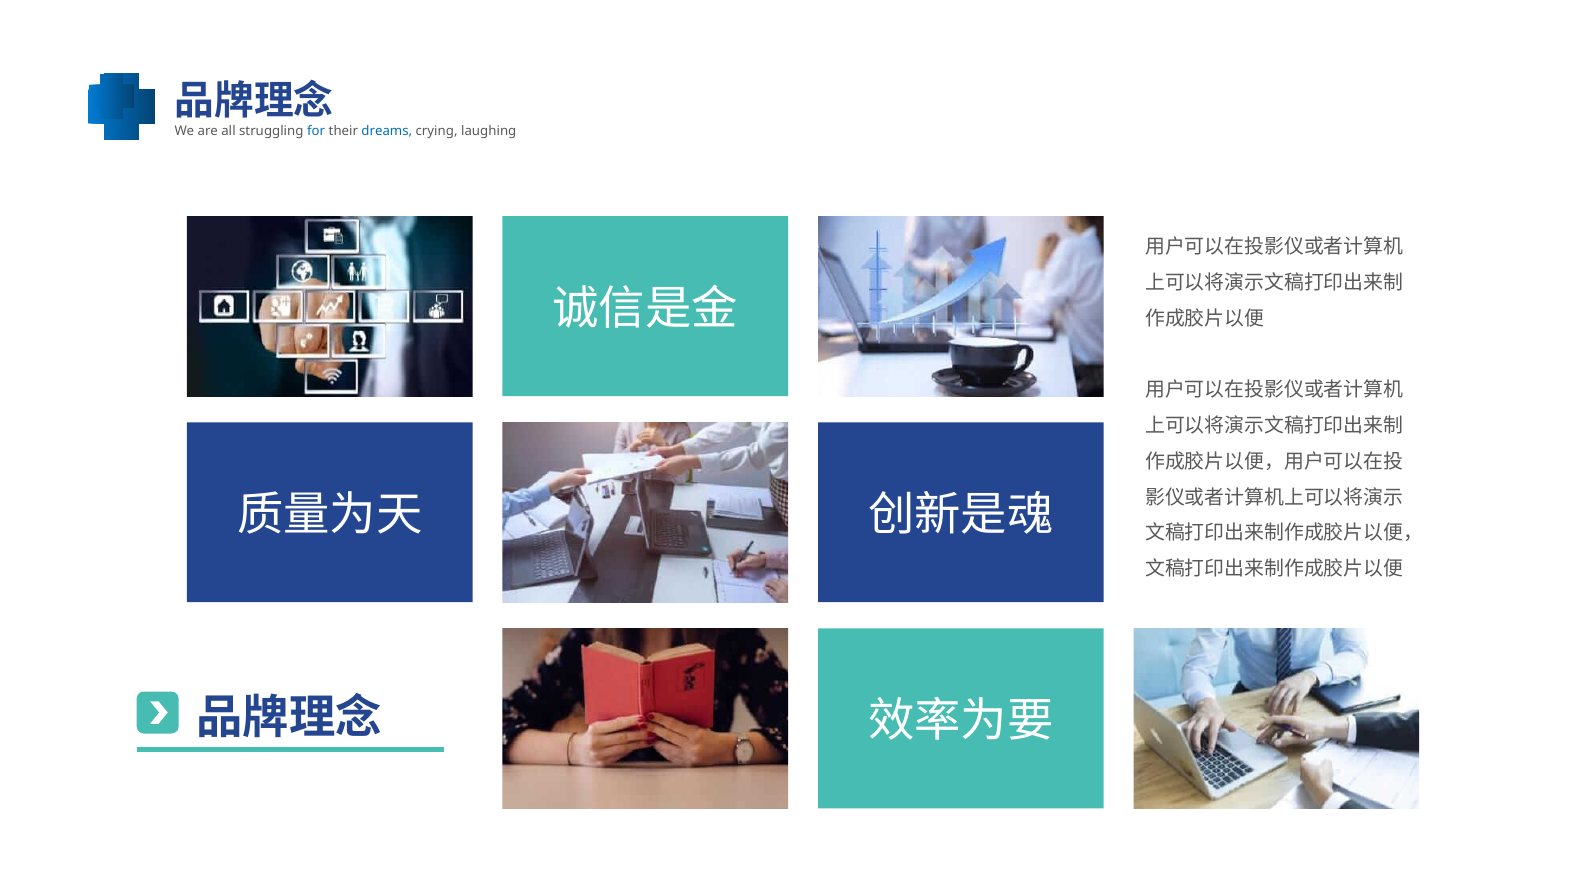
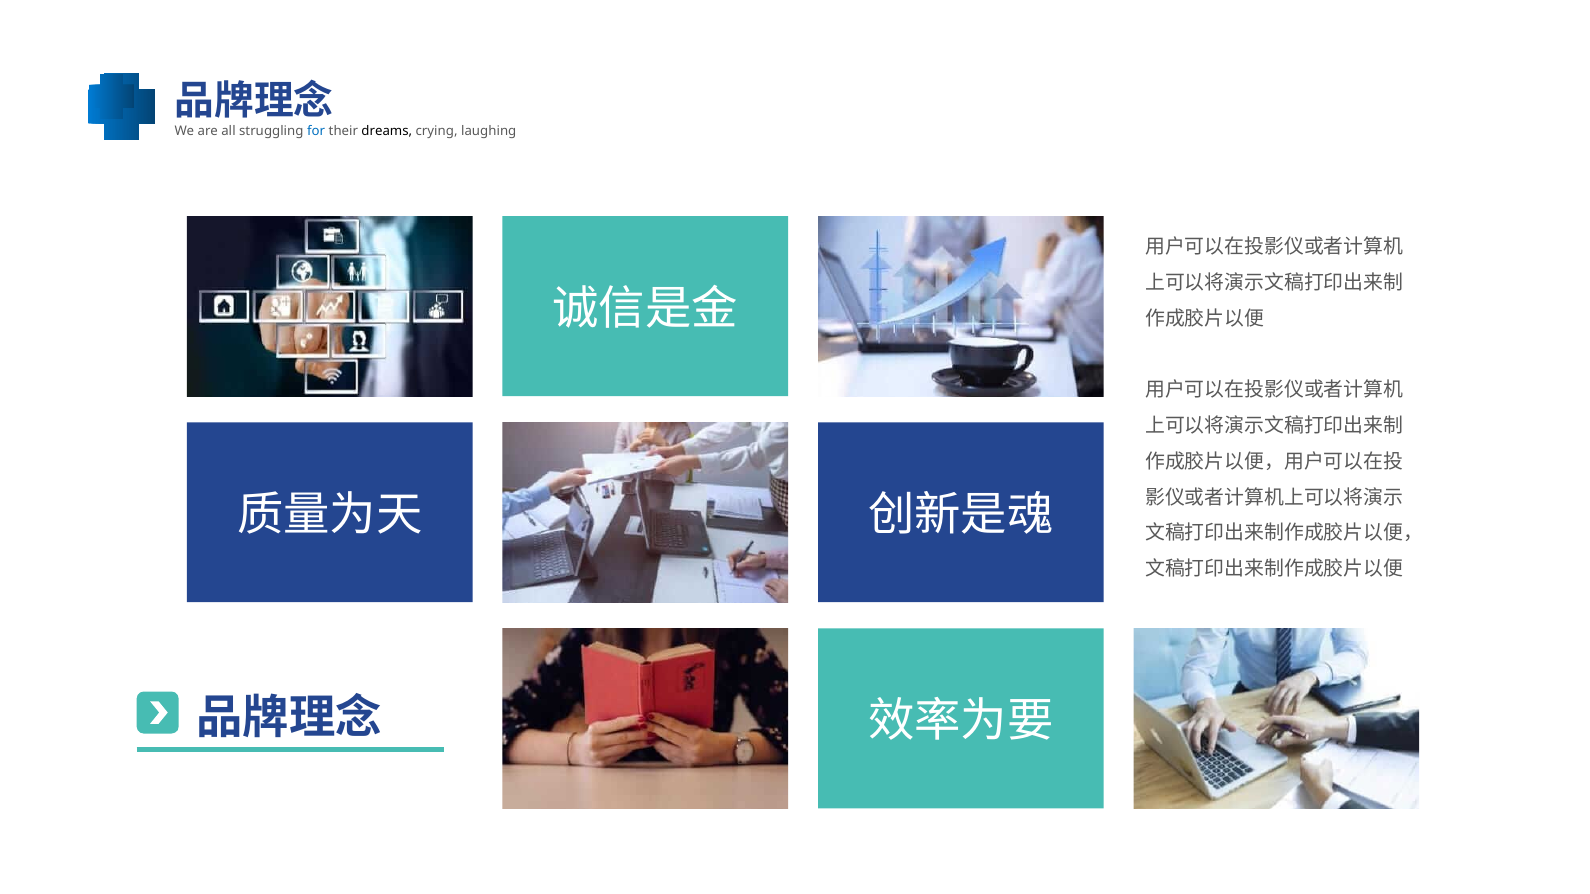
dreams at (387, 132) colour: blue -> black
